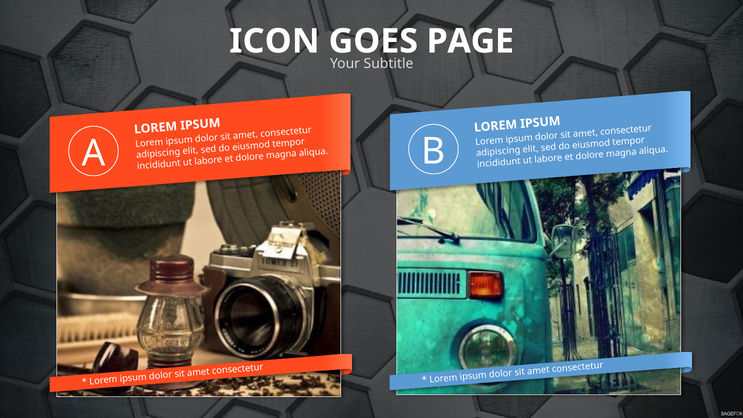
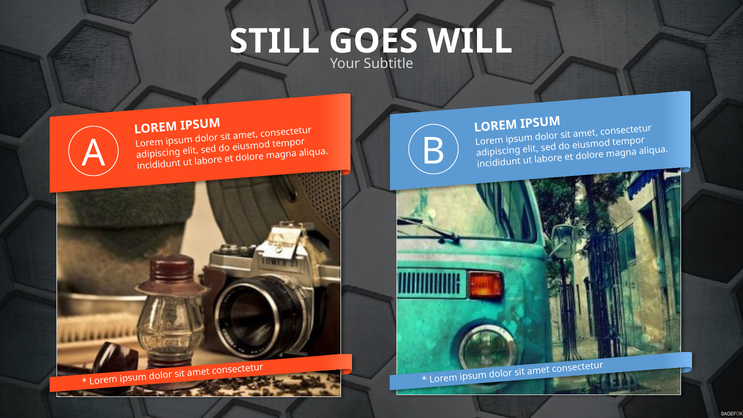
ICON: ICON -> STILL
PAGE: PAGE -> WILL
